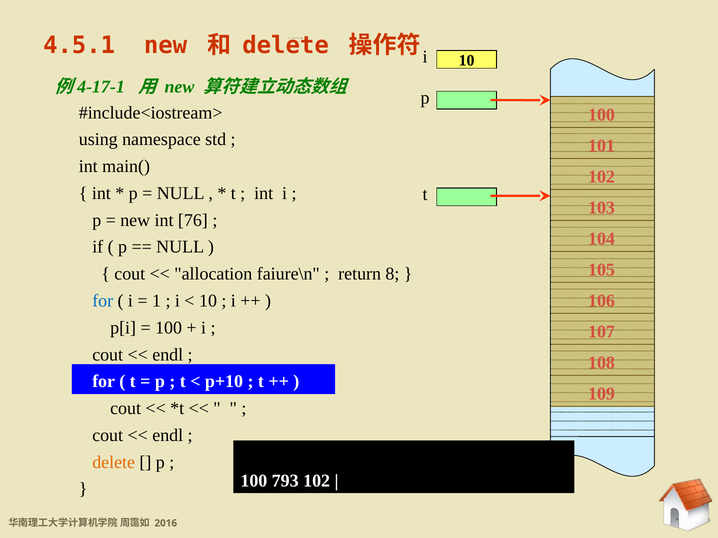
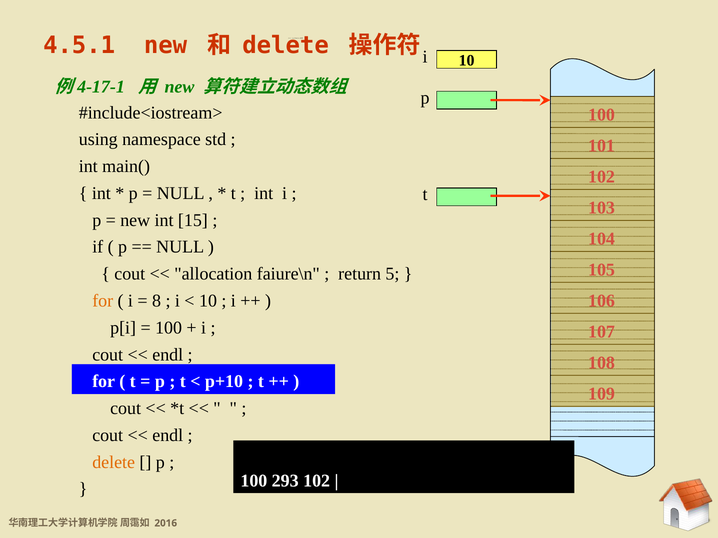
76: 76 -> 15
8: 8 -> 5
for at (103, 301) colour: blue -> orange
1: 1 -> 8
793: 793 -> 293
